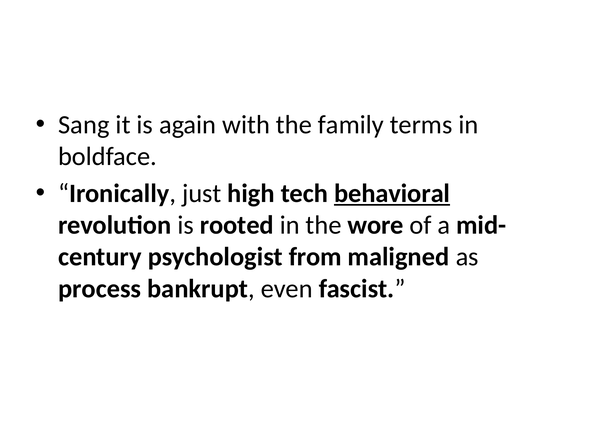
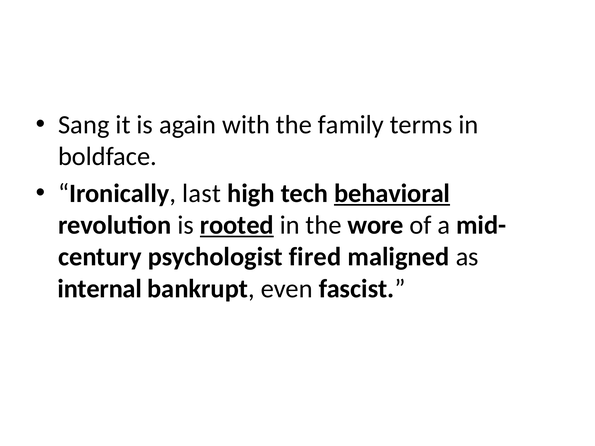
just: just -> last
rooted underline: none -> present
from: from -> fired
process: process -> internal
